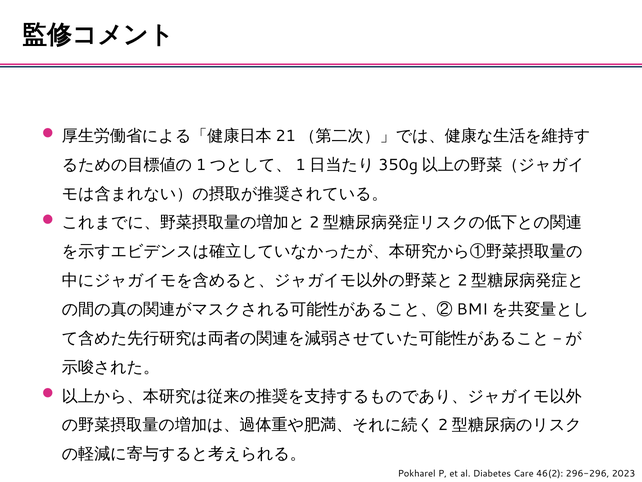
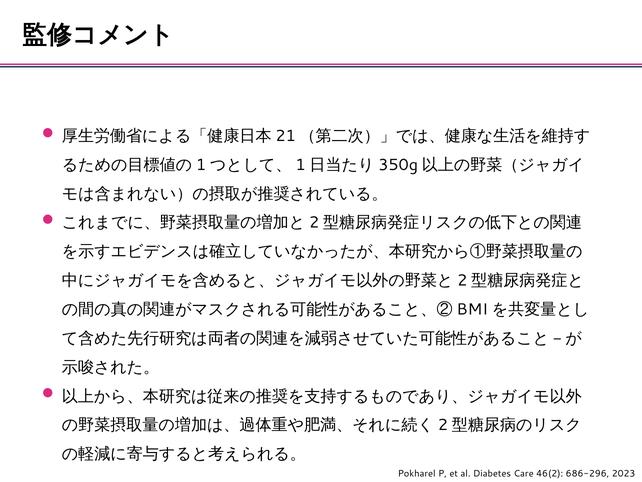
296-296: 296-296 -> 686-296
